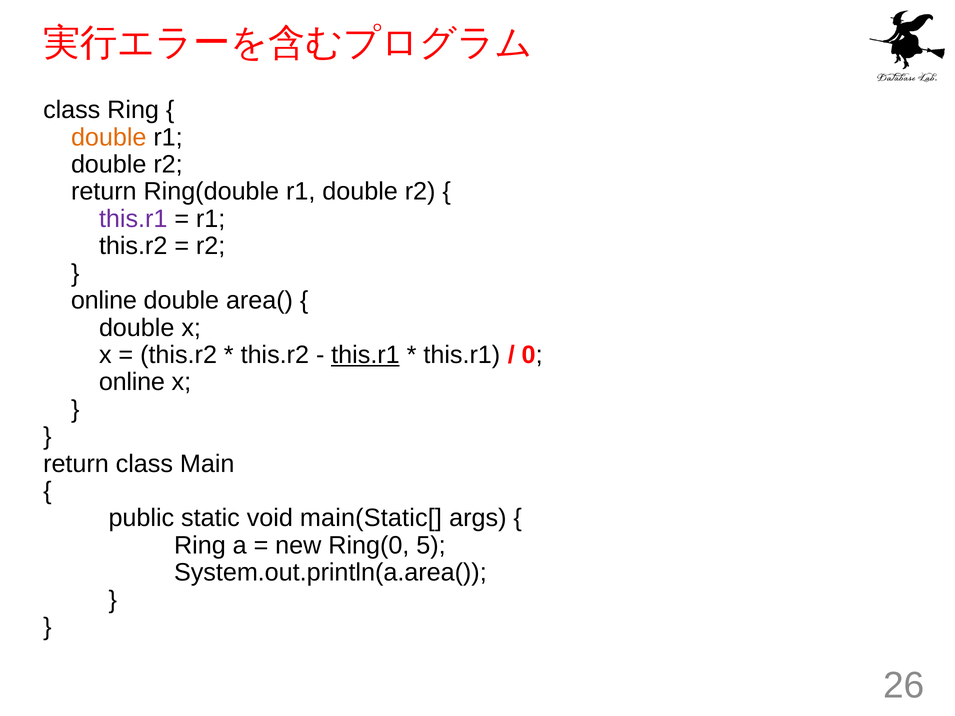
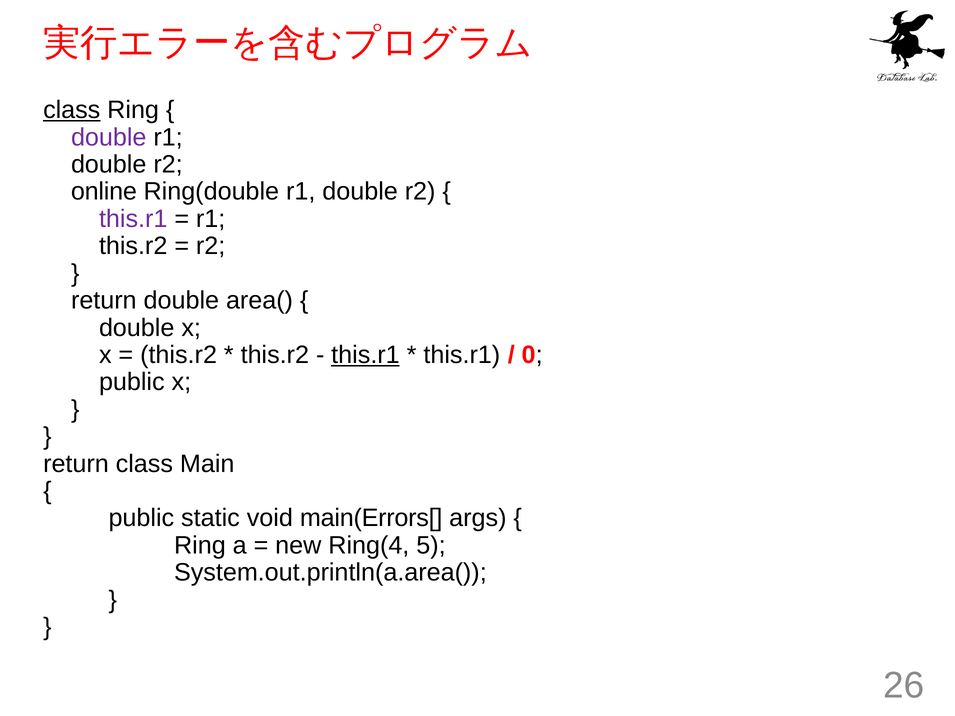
class at (72, 110) underline: none -> present
double at (109, 137) colour: orange -> purple
return at (104, 192): return -> online
online at (104, 301): online -> return
online at (132, 382): online -> public
main(Static[: main(Static[ -> main(Errors[
Ring(0: Ring(0 -> Ring(4
